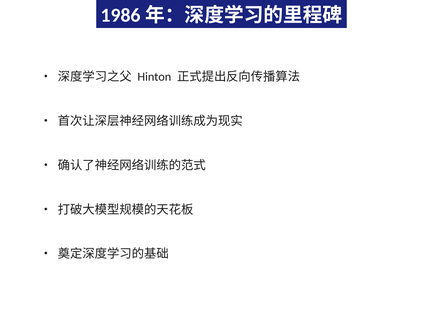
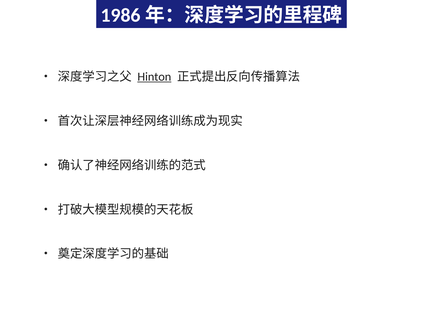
Hinton underline: none -> present
